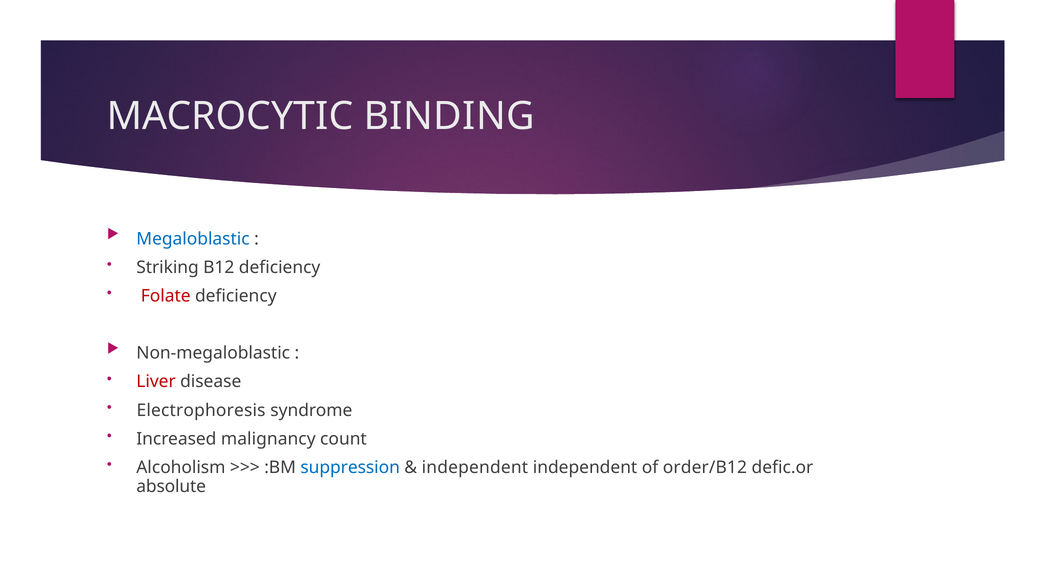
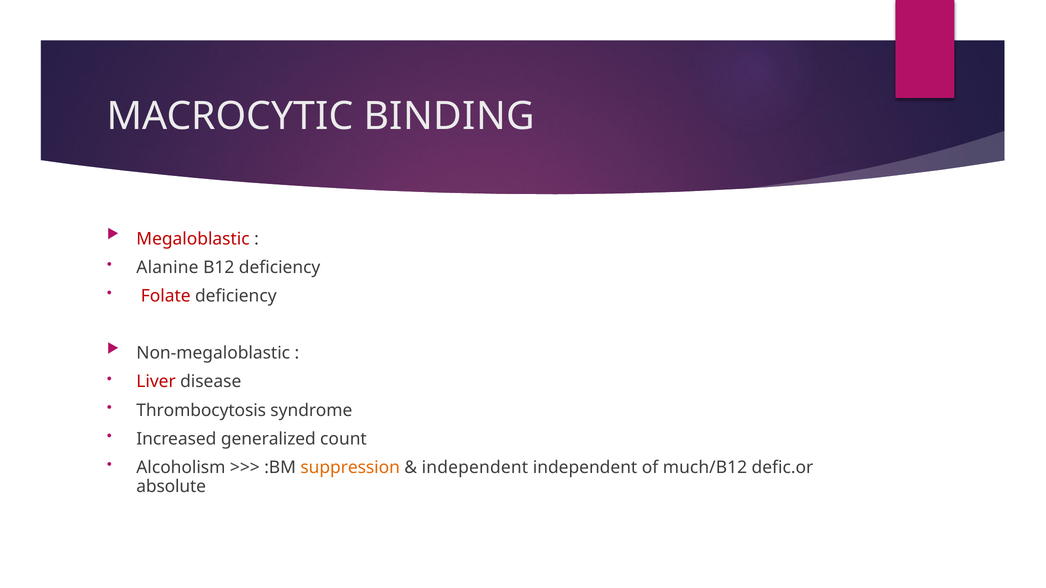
Megaloblastic colour: blue -> red
Striking: Striking -> Alanine
Electrophoresis: Electrophoresis -> Thrombocytosis
malignancy: malignancy -> generalized
suppression colour: blue -> orange
order/B12: order/B12 -> much/B12
